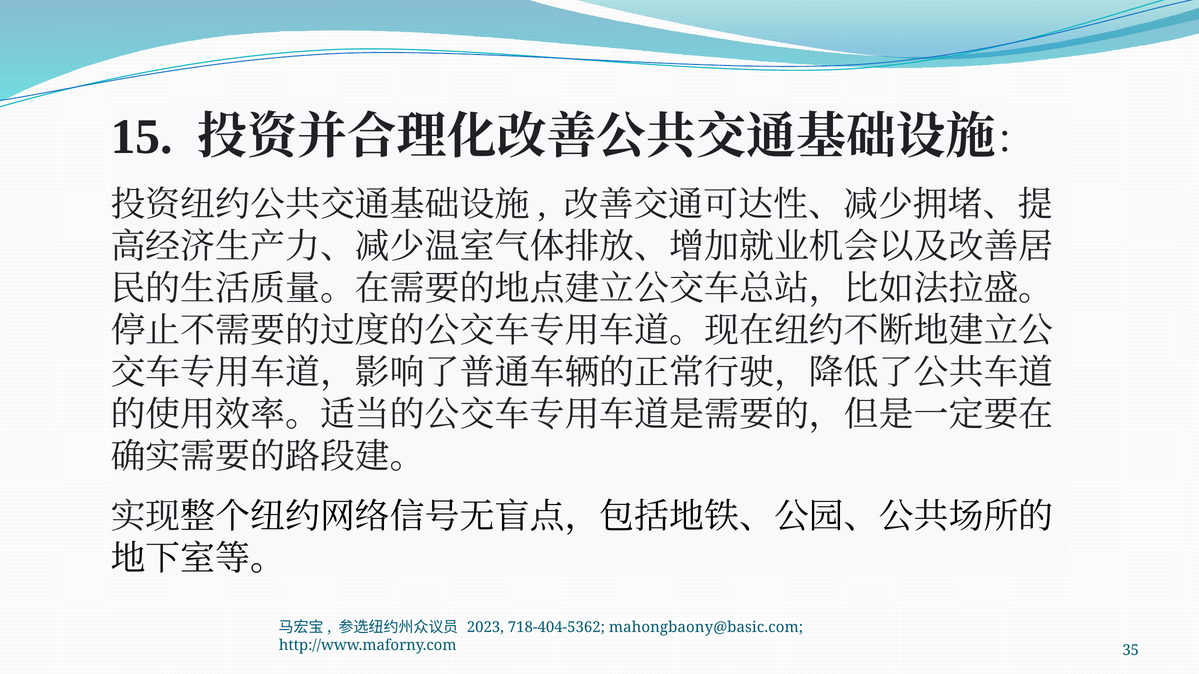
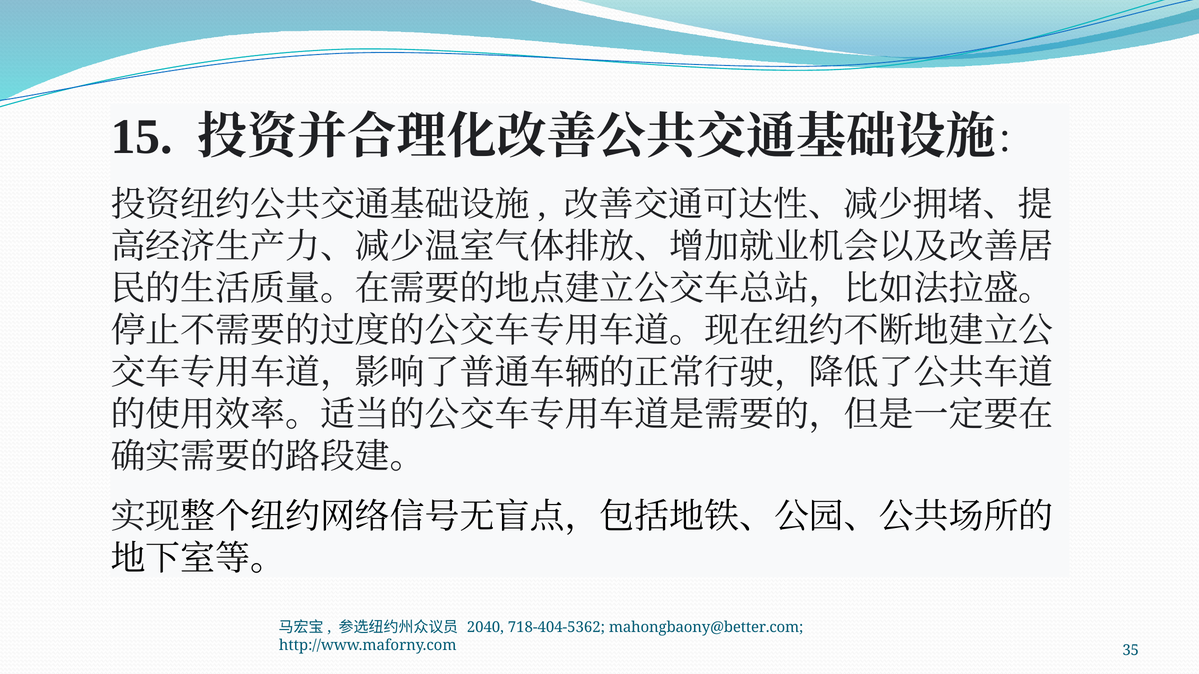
2023: 2023 -> 2040
mahongbaony@basic.com: mahongbaony@basic.com -> mahongbaony@better.com
